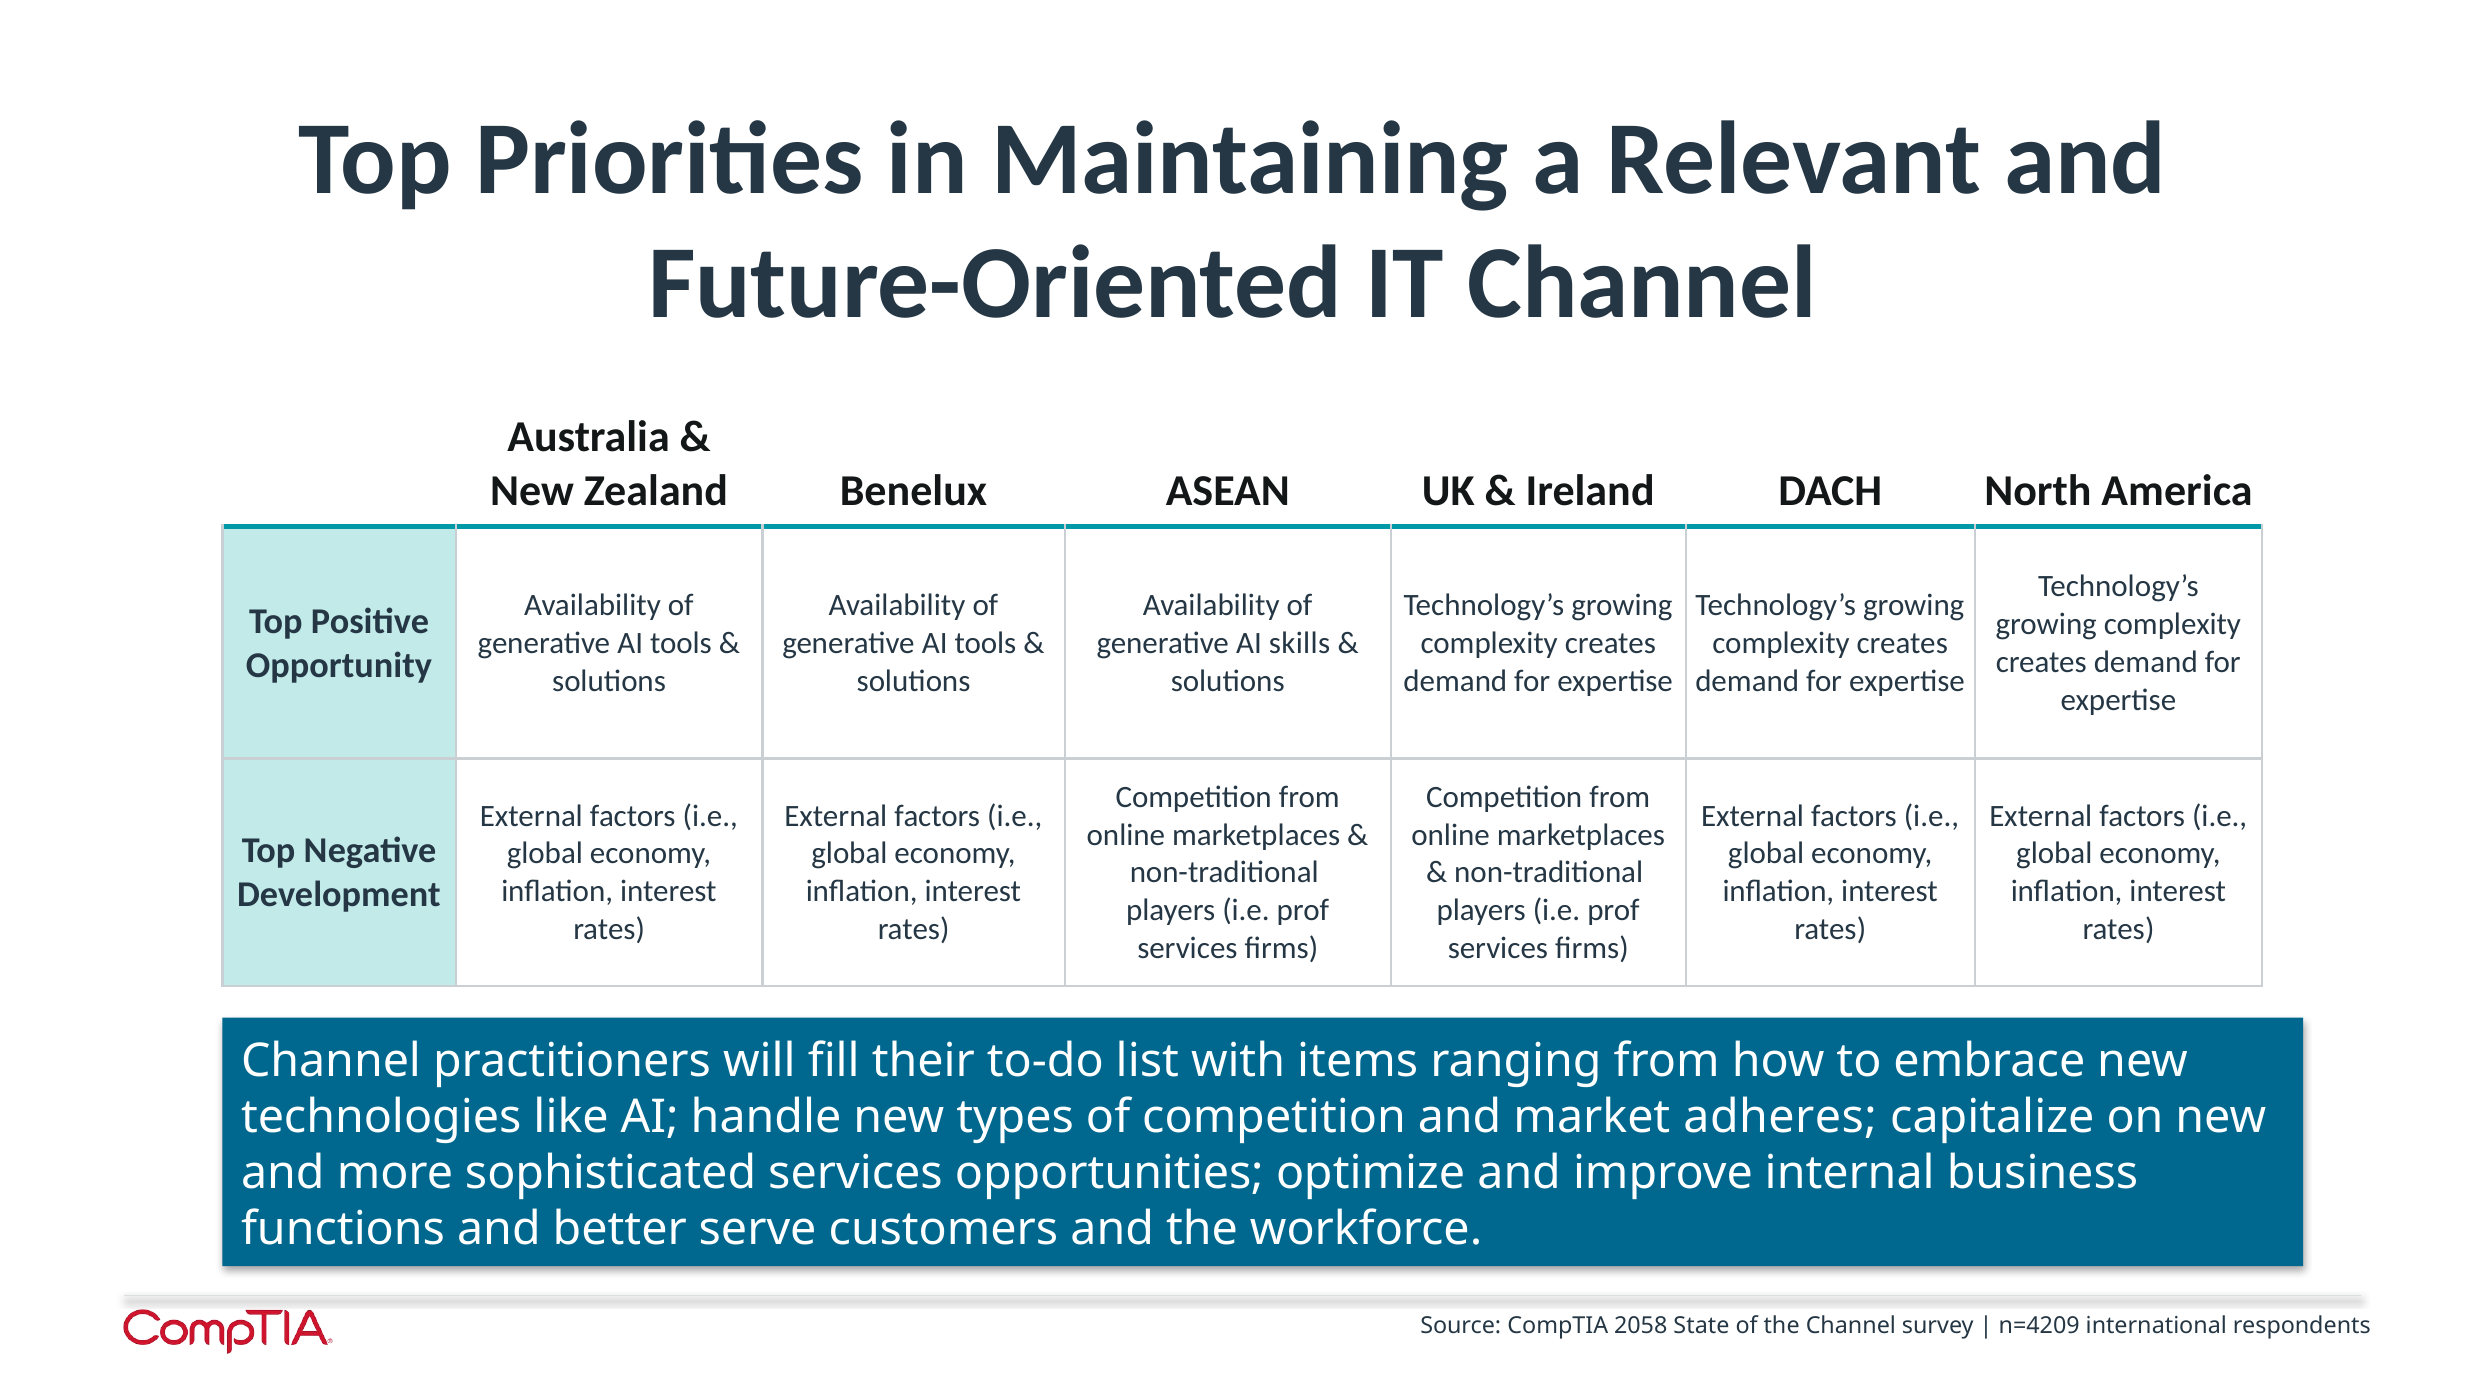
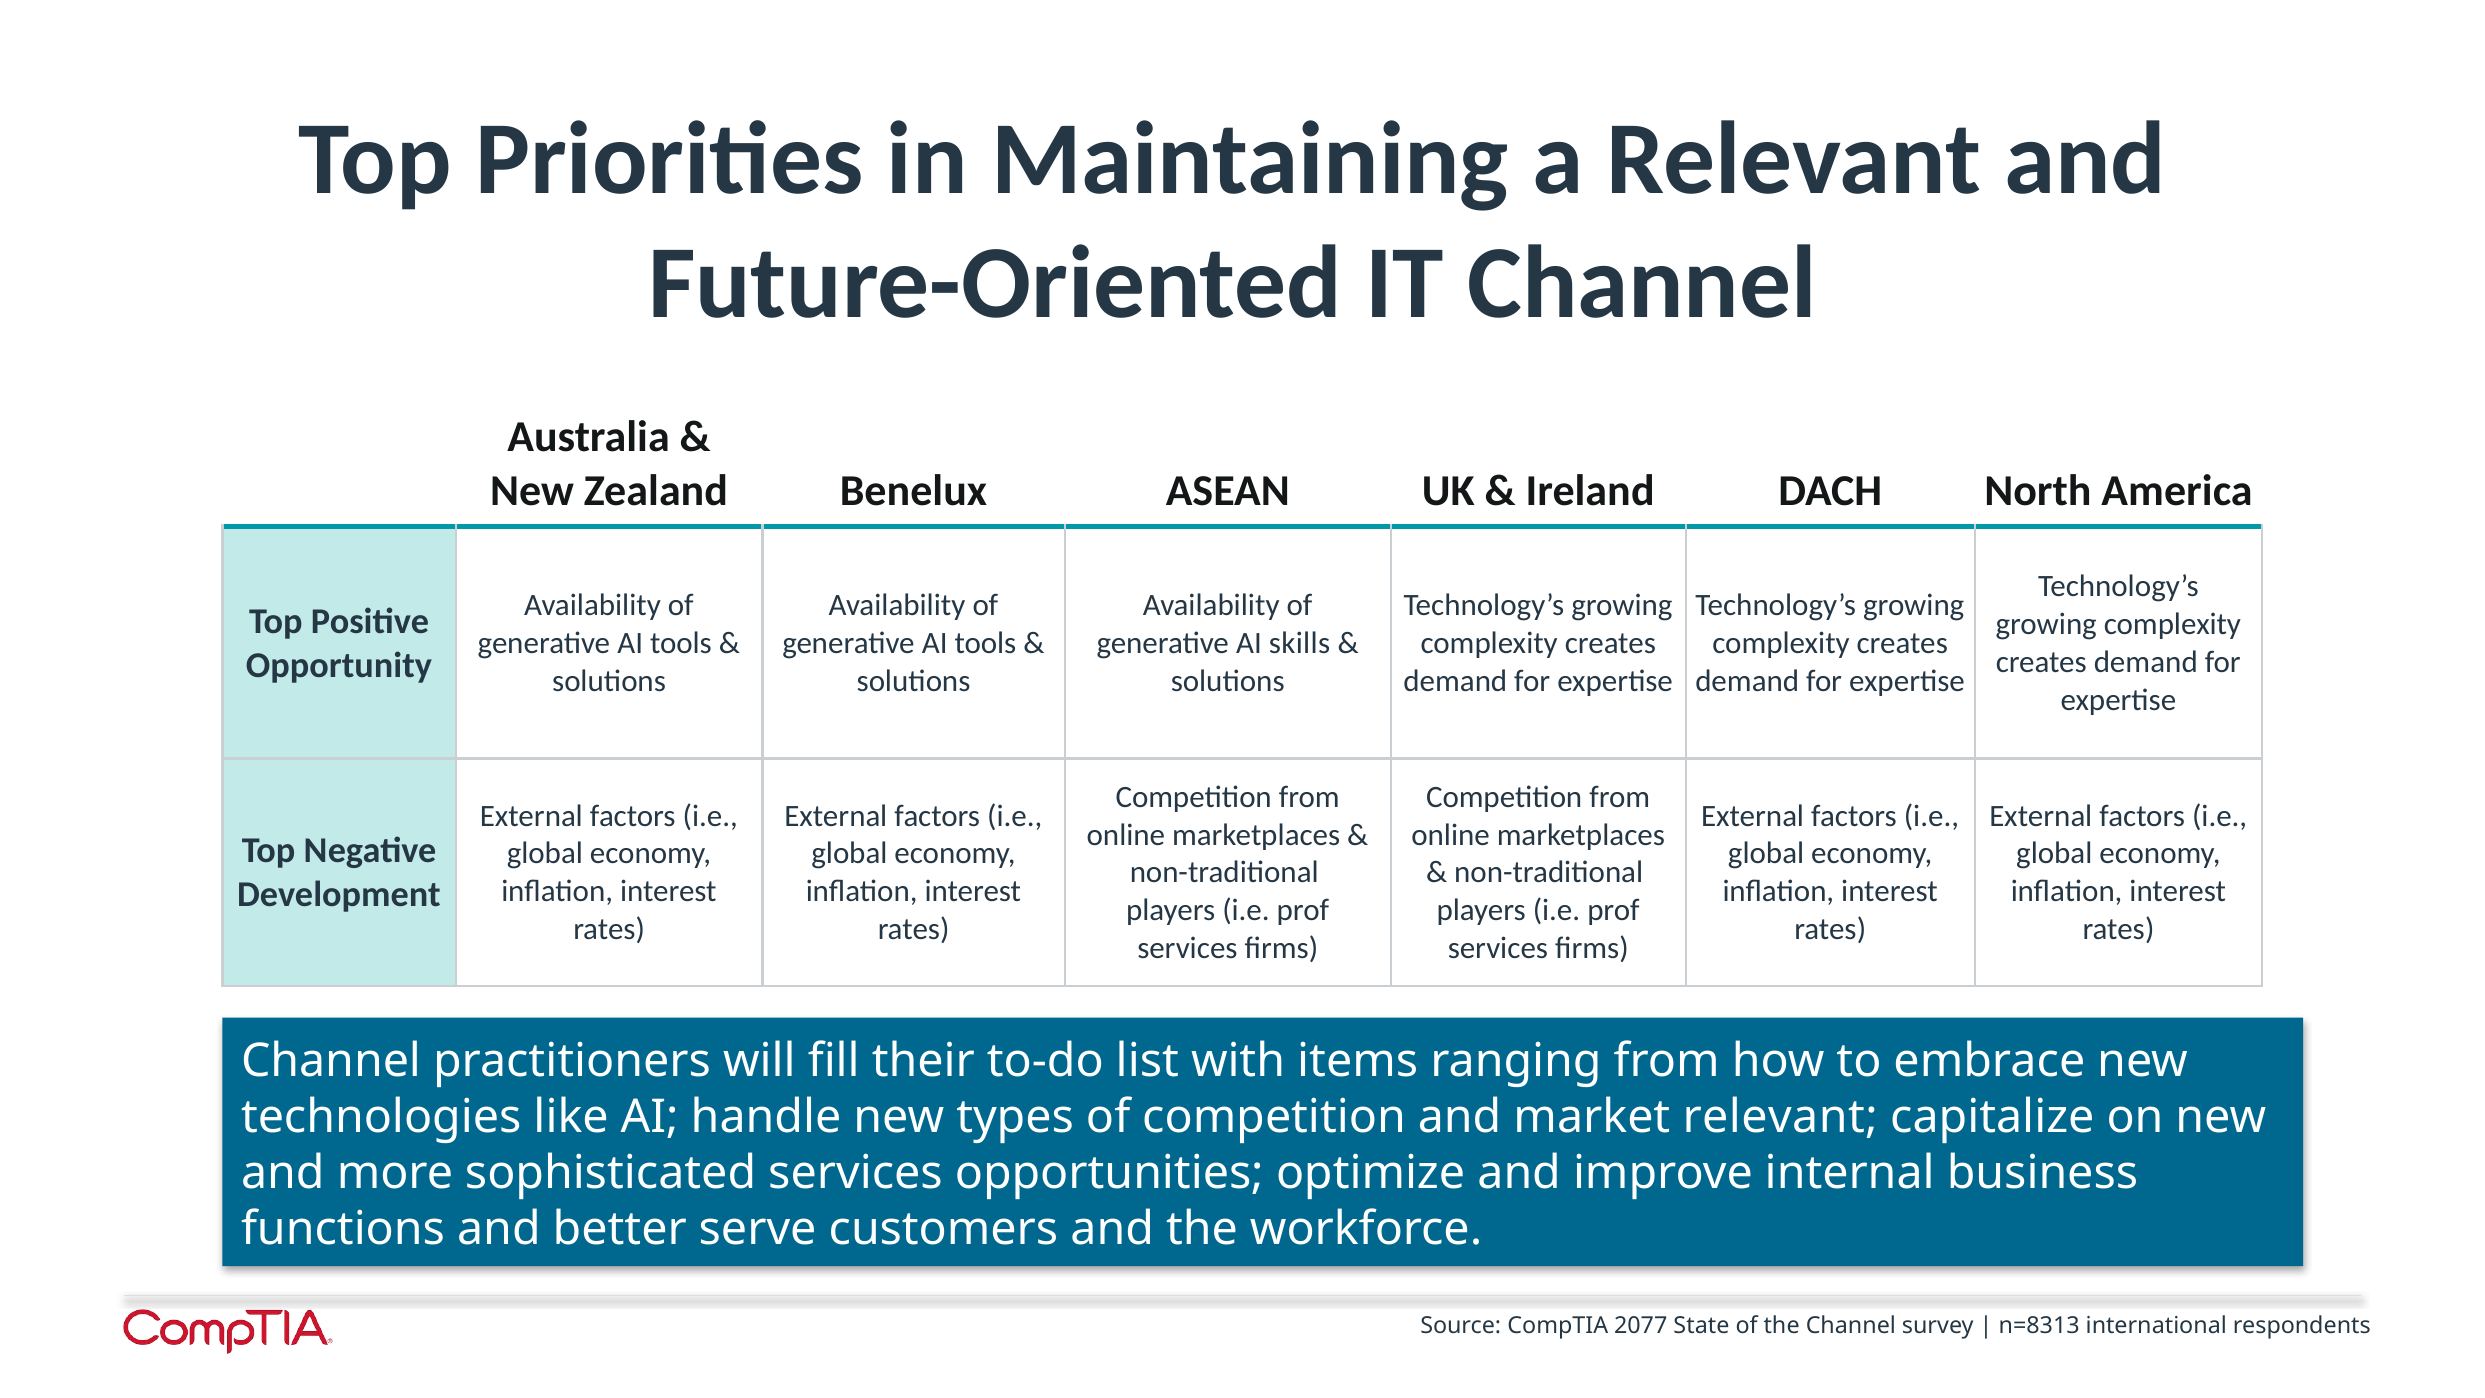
market adheres: adheres -> relevant
2058: 2058 -> 2077
n=4209: n=4209 -> n=8313
